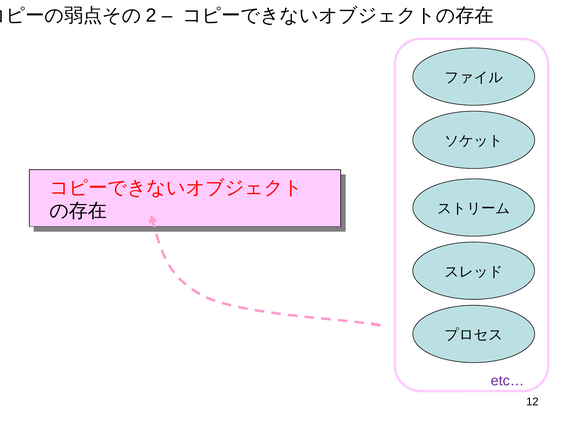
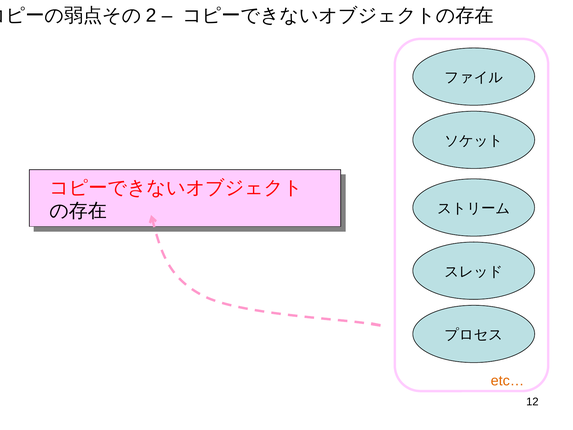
etc… colour: purple -> orange
